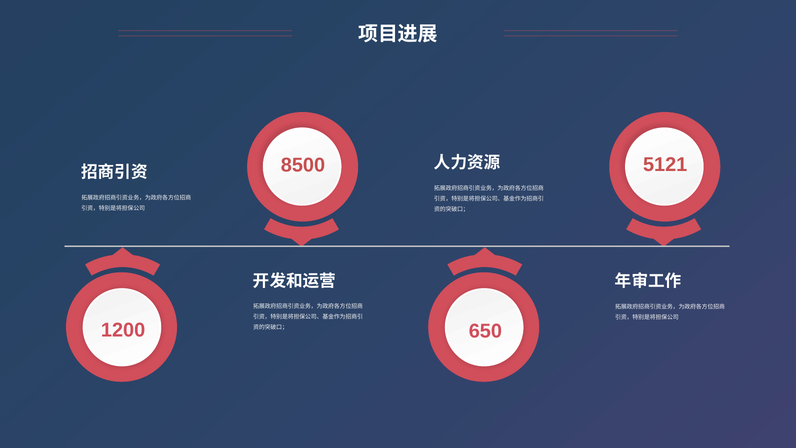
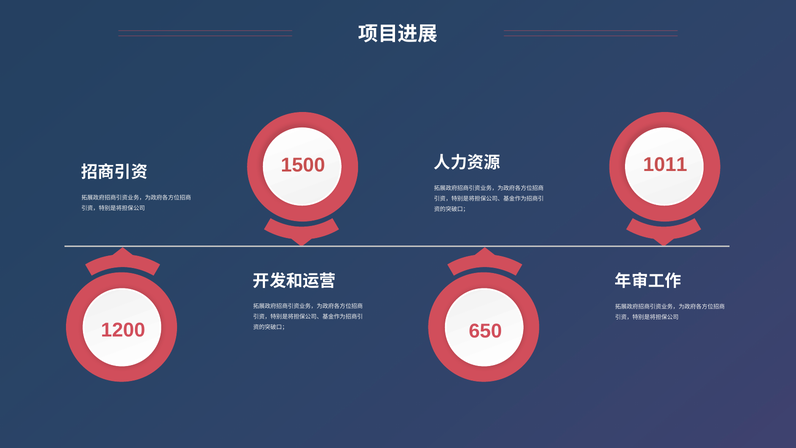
5121: 5121 -> 1011
8500: 8500 -> 1500
